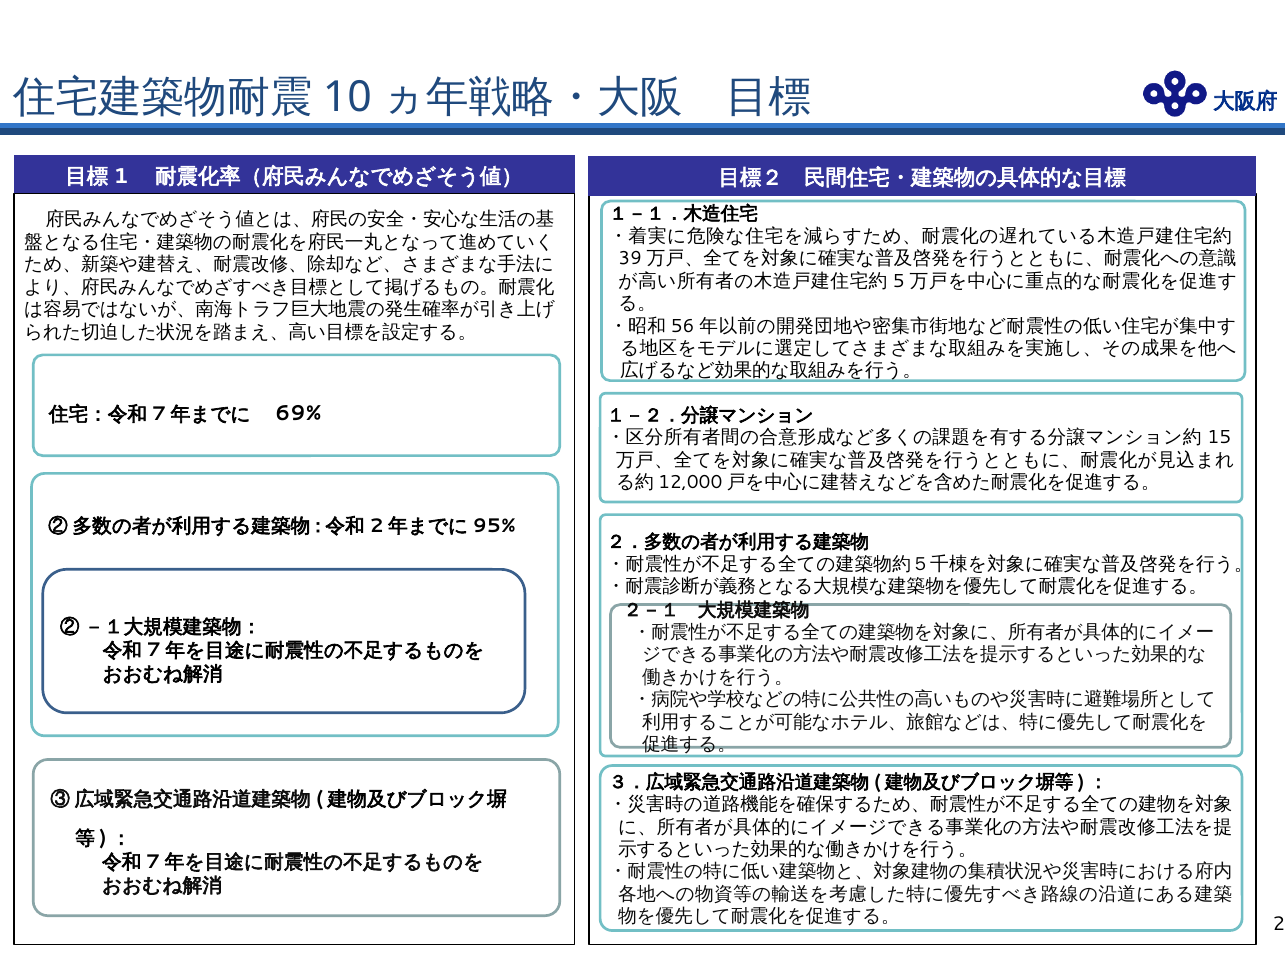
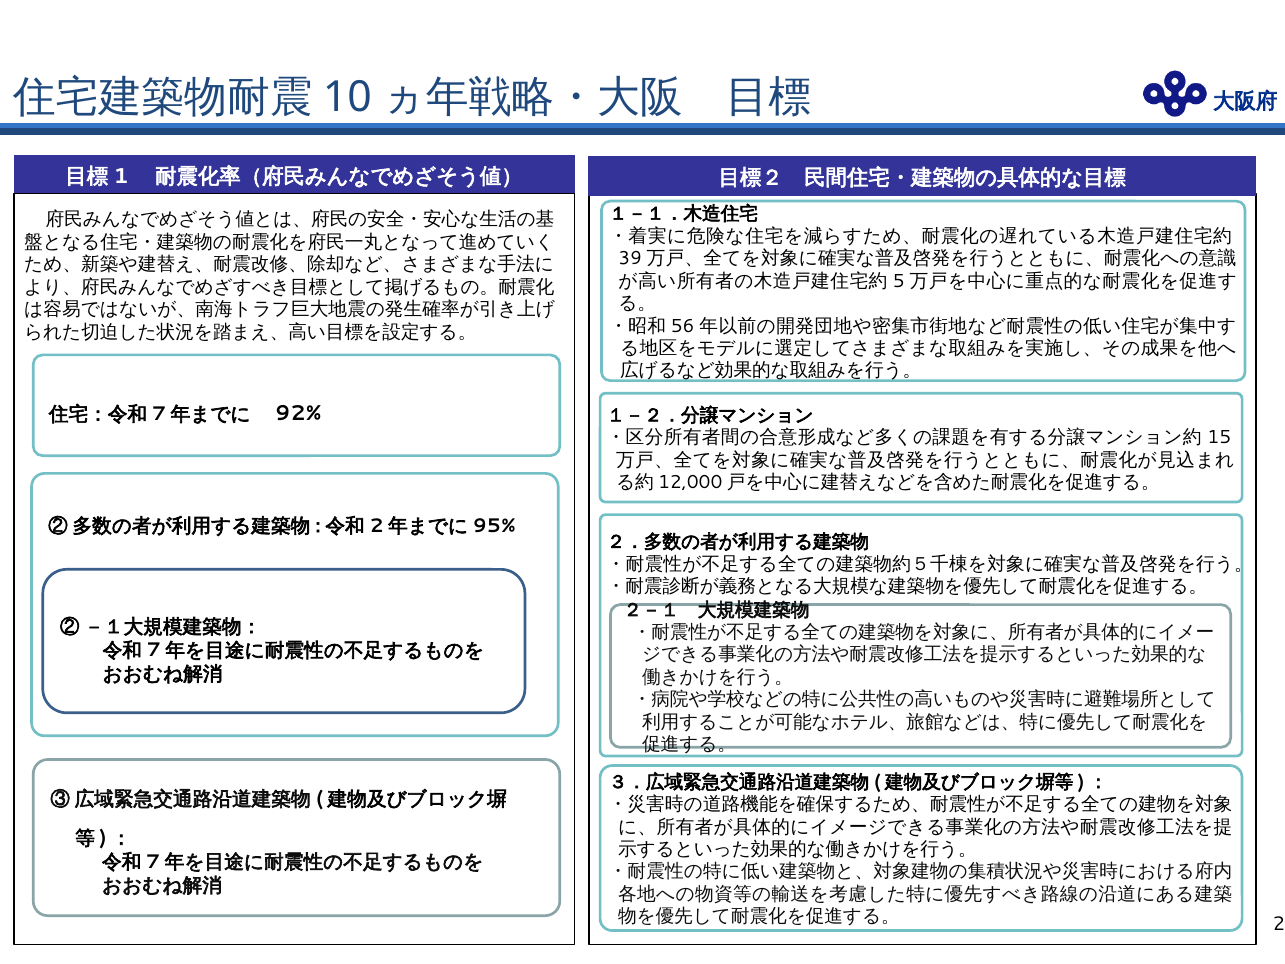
69%: 69% -> 92%
